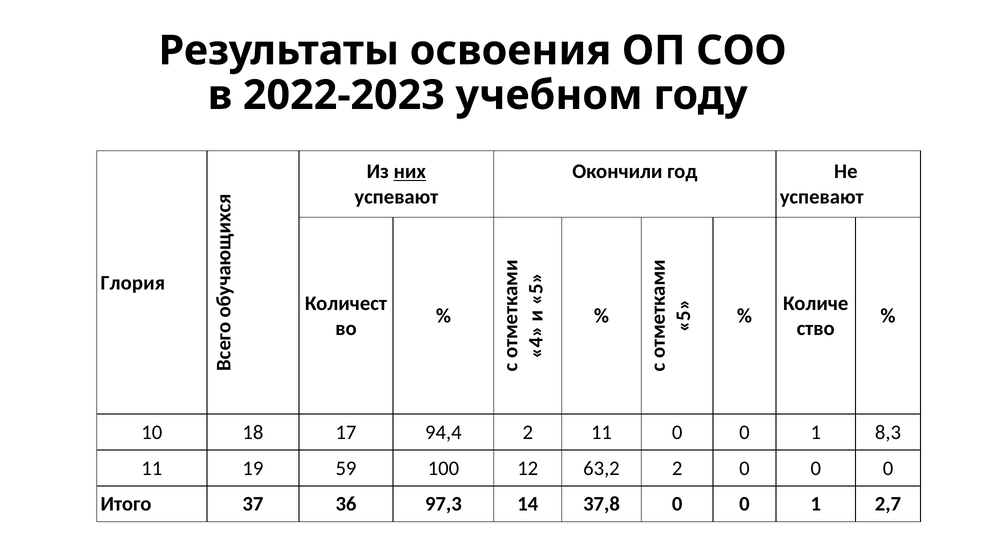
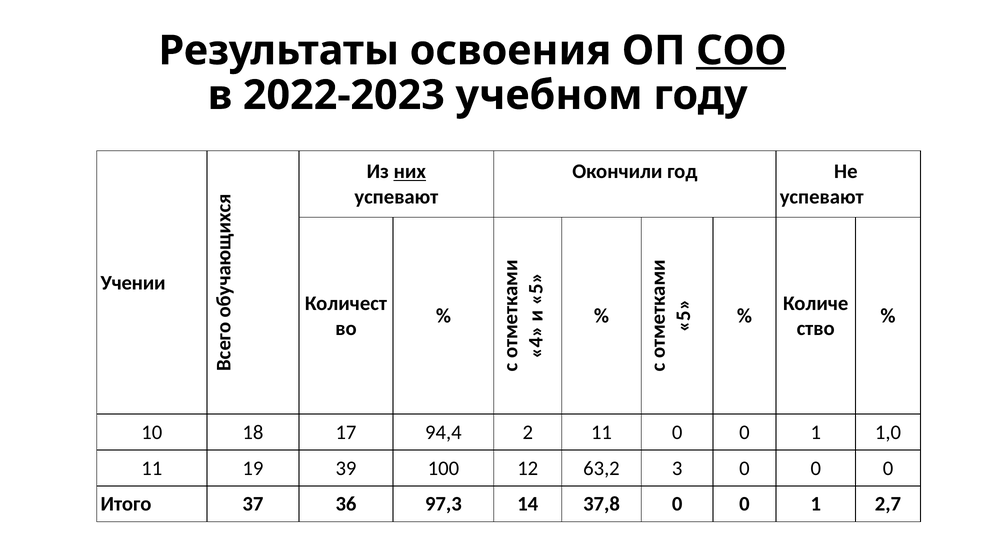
СОО underline: none -> present
Глория: Глория -> Учении
8,3: 8,3 -> 1,0
59: 59 -> 39
63,2 2: 2 -> 3
